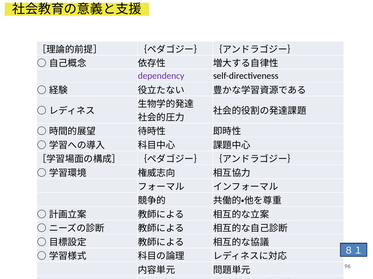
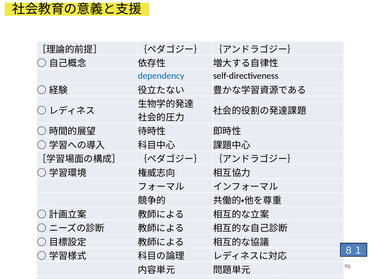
dependency colour: purple -> blue
